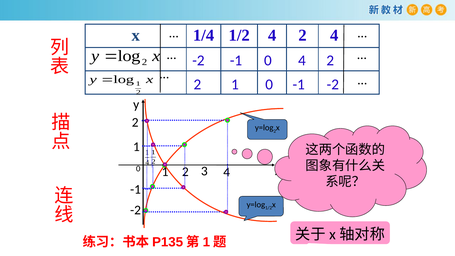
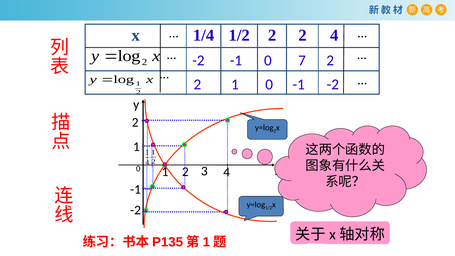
1/2 4: 4 -> 2
0 4: 4 -> 7
